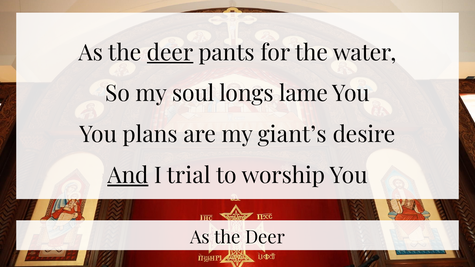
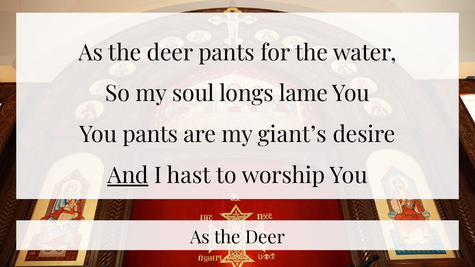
deer at (170, 53) underline: present -> none
You plans: plans -> pants
trial: trial -> hast
